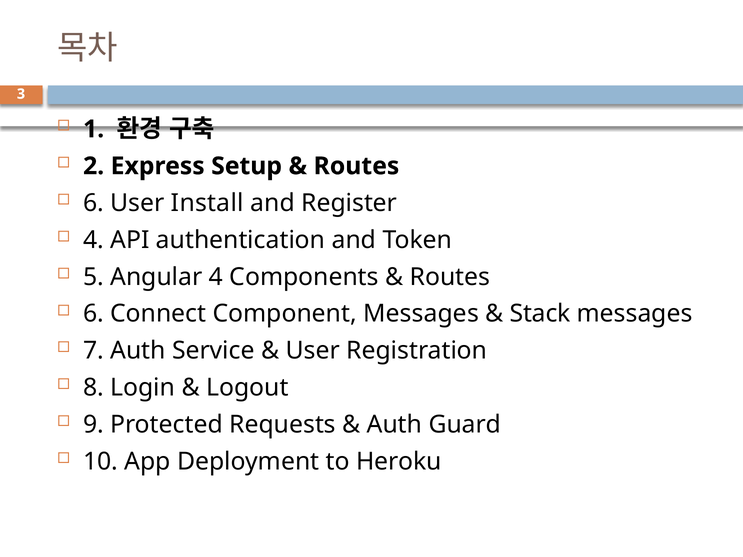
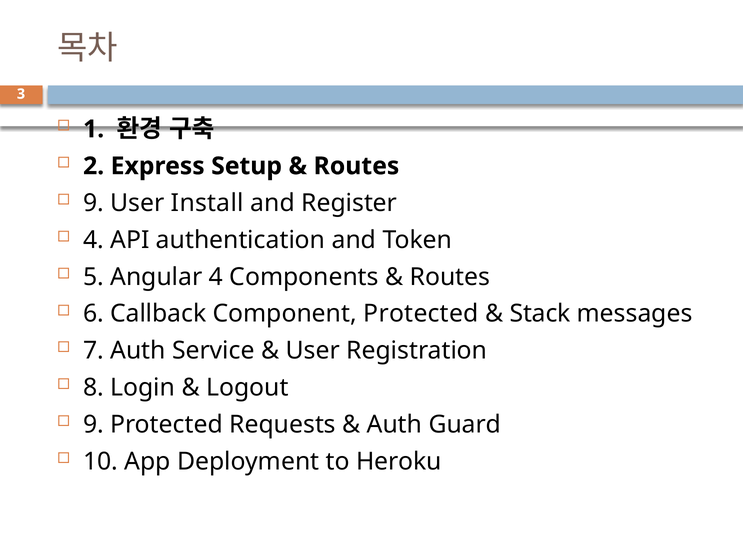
6 at (93, 203): 6 -> 9
Connect: Connect -> Callback
Component Messages: Messages -> Protected
